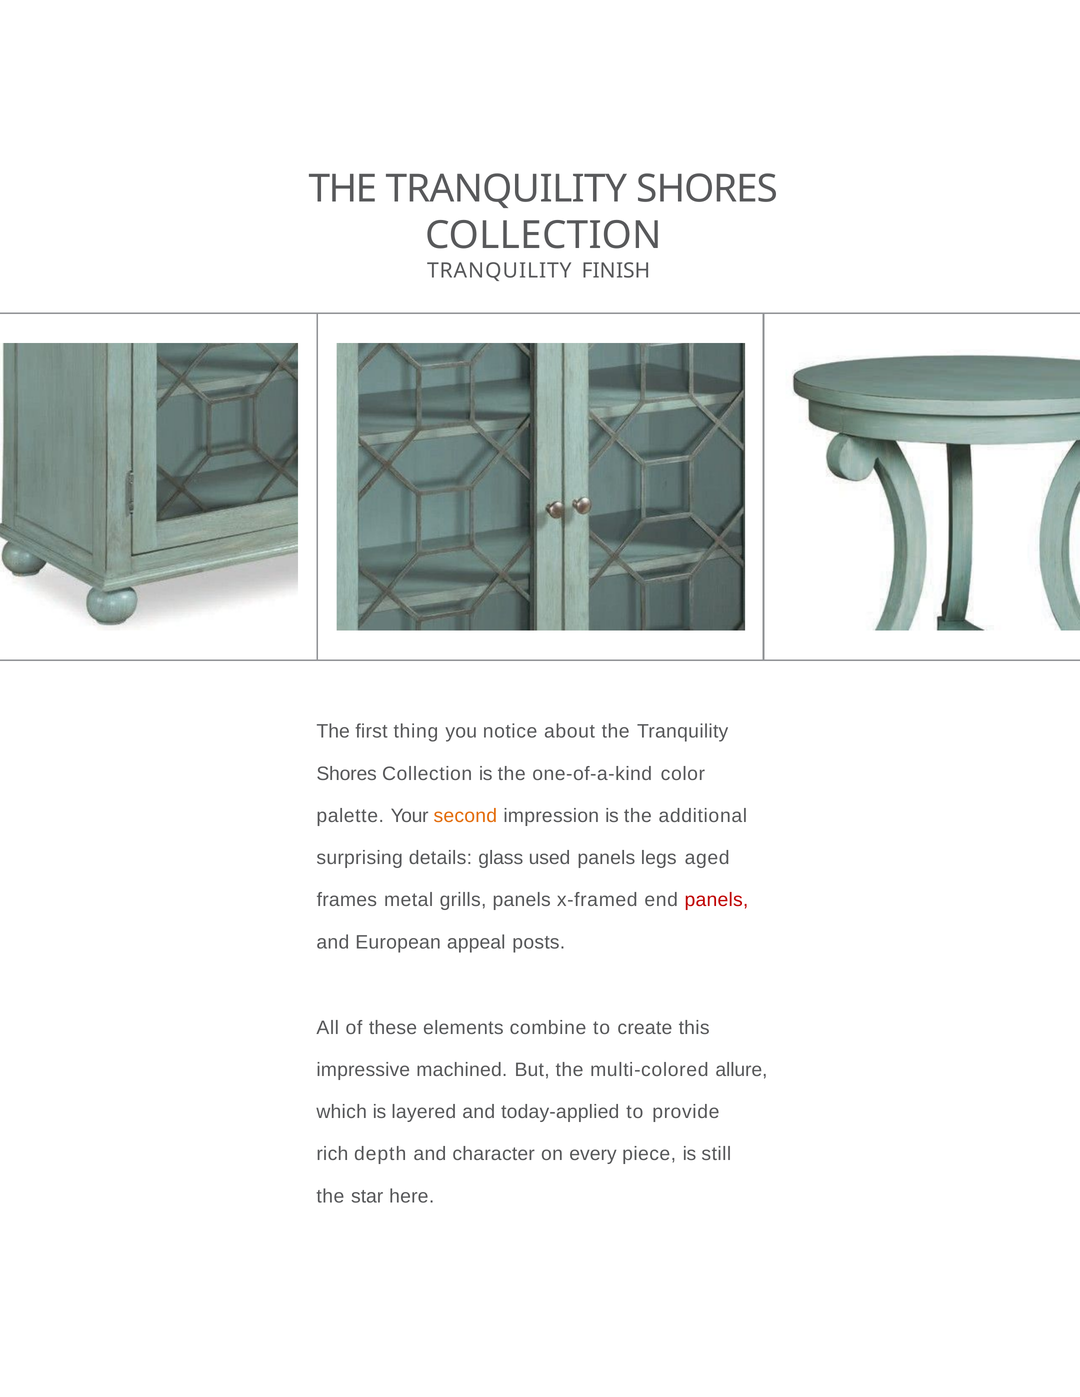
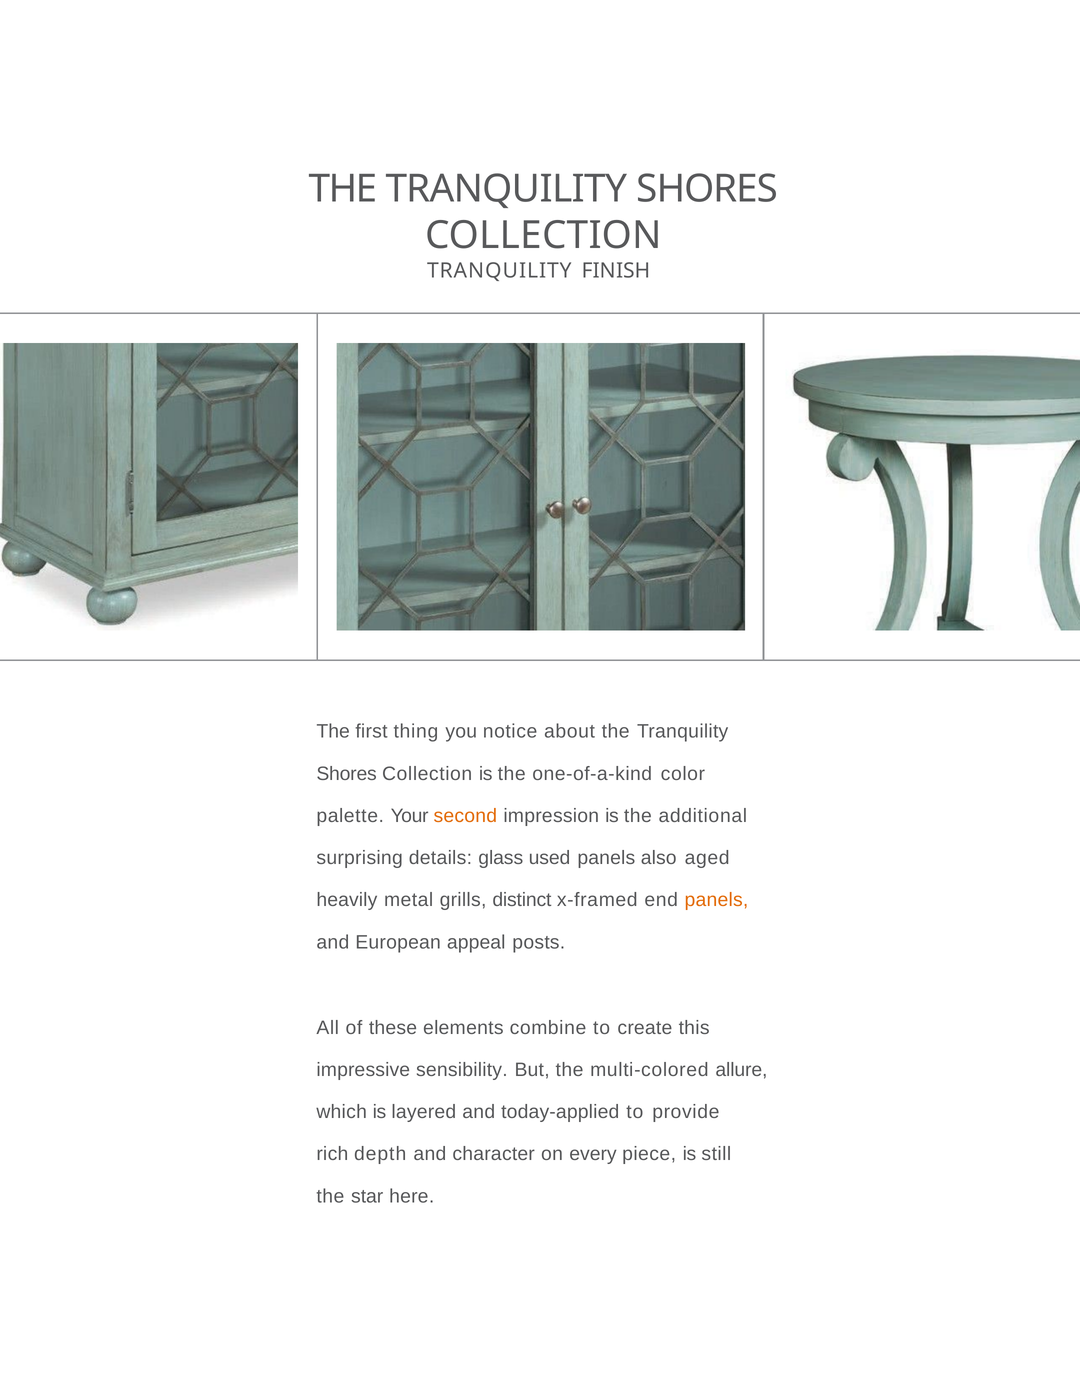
legs: legs -> also
frames: frames -> heavily
grills panels: panels -> distinct
panels at (716, 901) colour: red -> orange
machined: machined -> sensibility
